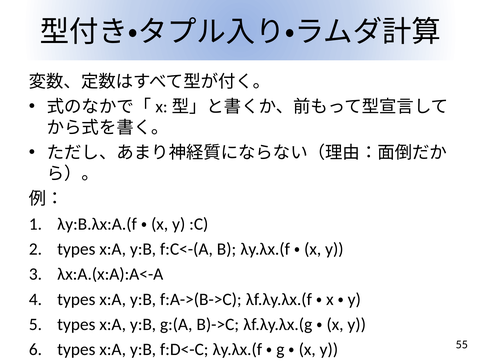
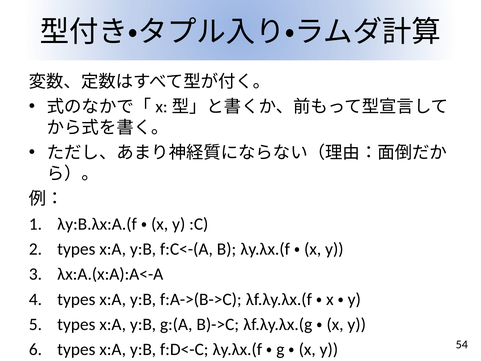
55: 55 -> 54
